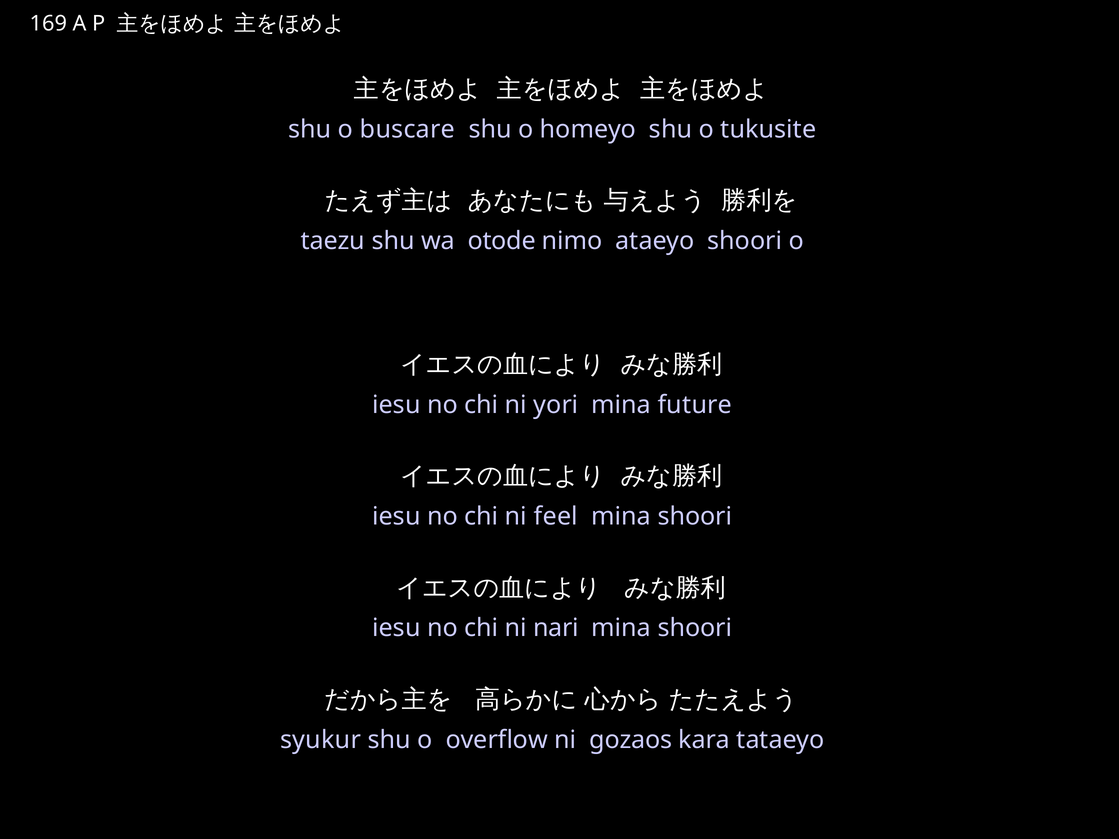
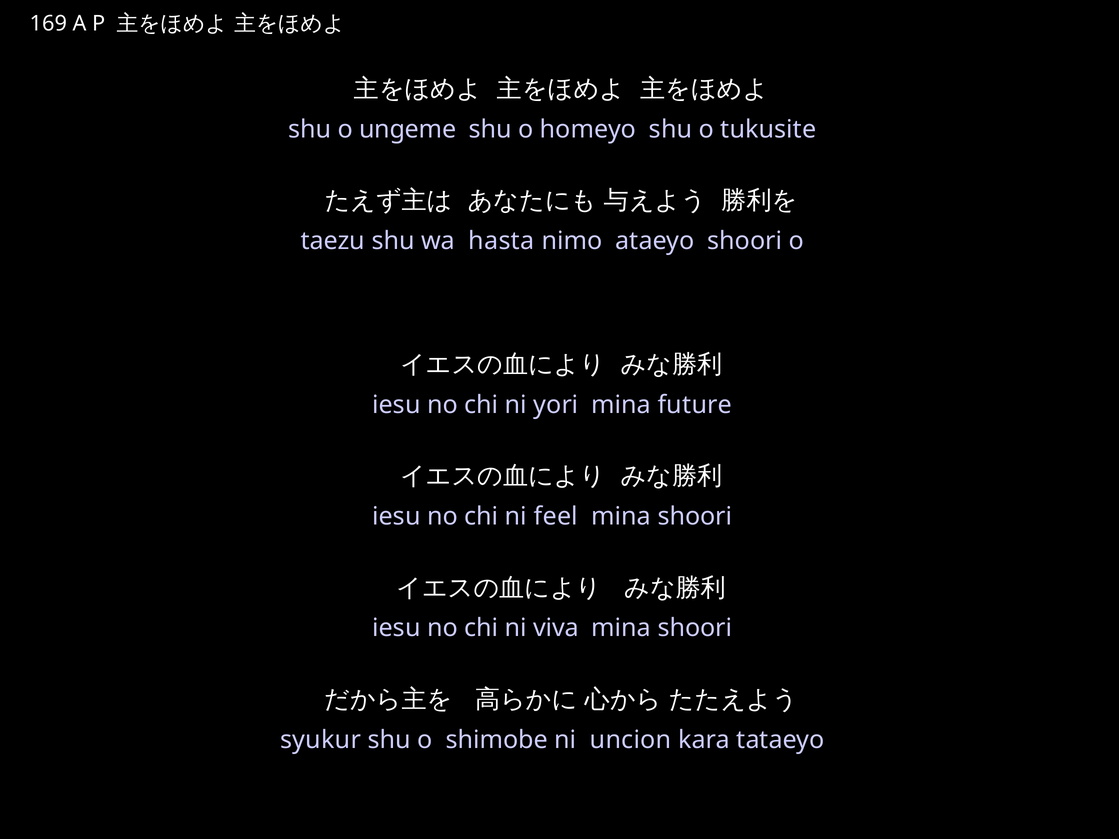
buscare: buscare -> ungeme
otode: otode -> hasta
nari: nari -> viva
overflow: overflow -> shimobe
gozaos: gozaos -> uncion
